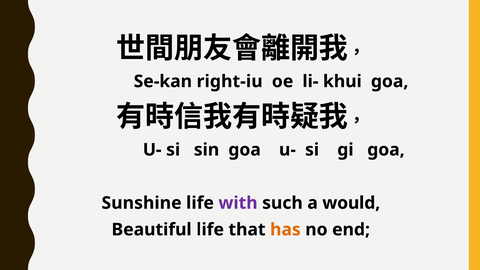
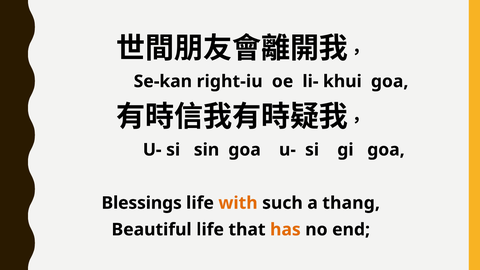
Sunshine: Sunshine -> Blessings
with colour: purple -> orange
would: would -> thang
